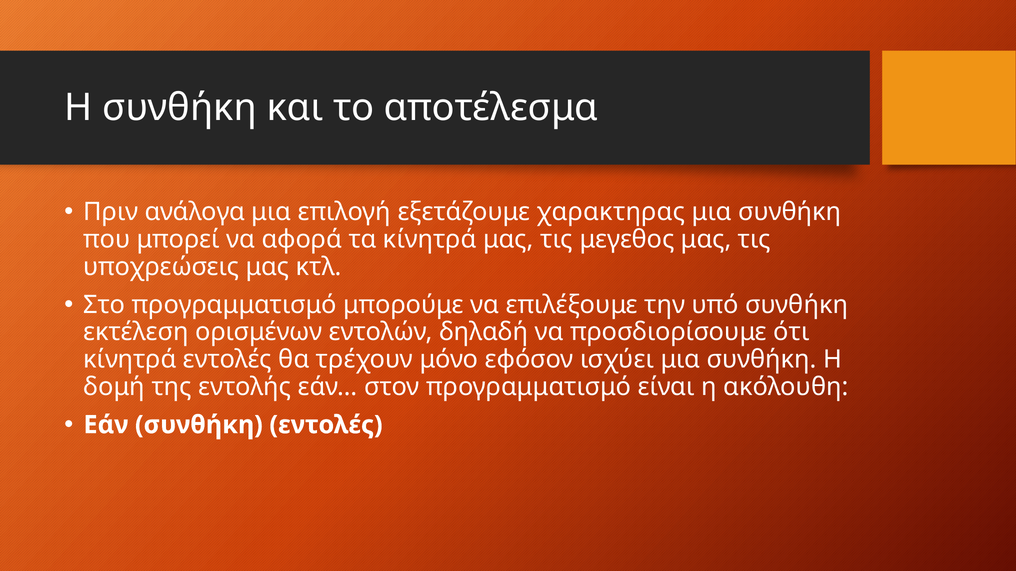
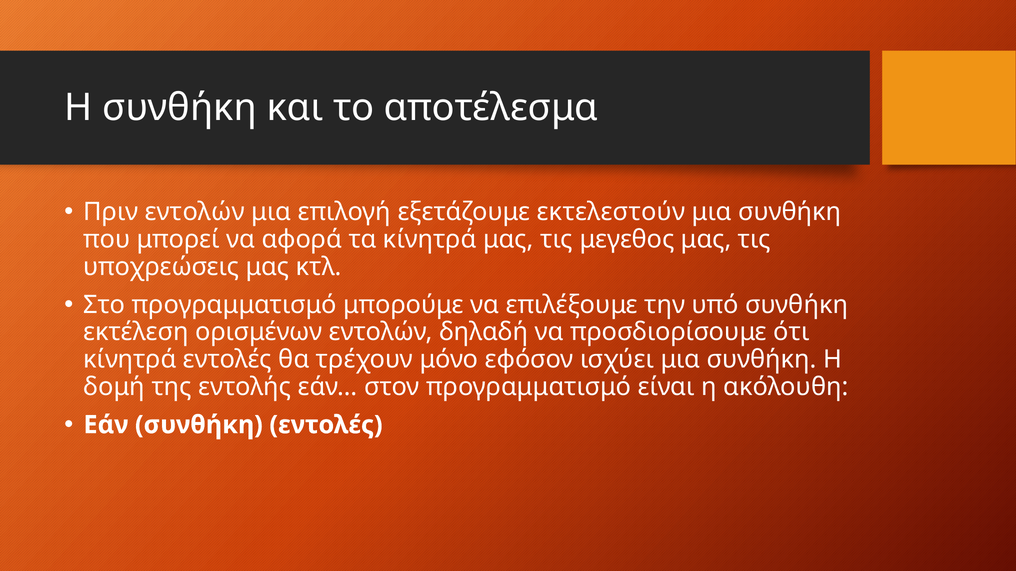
Πριν ανάλογα: ανάλογα -> εντολών
χαρακτηρας: χαρακτηρας -> εκτελεστούν
